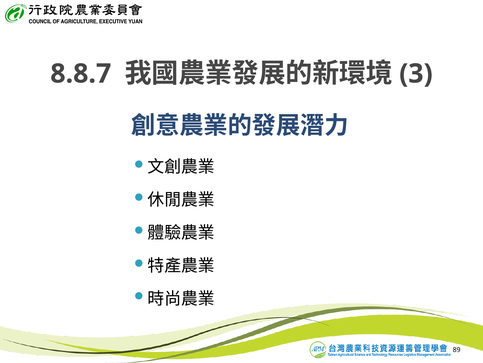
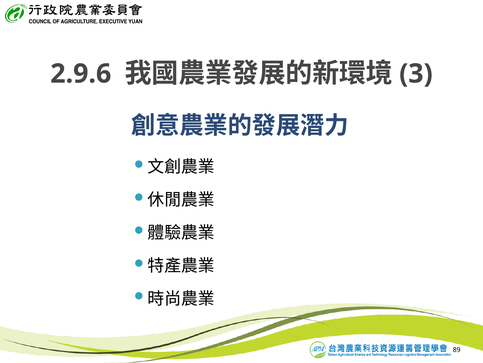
8.8.7: 8.8.7 -> 2.9.6
